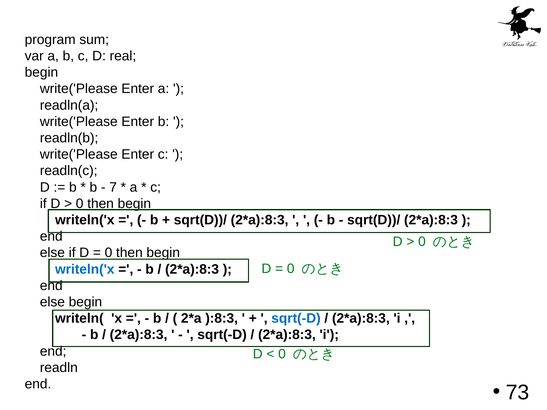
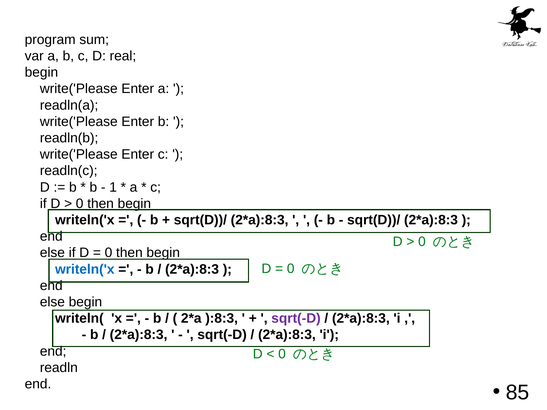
7: 7 -> 1
sqrt(-D at (296, 319) colour: blue -> purple
73: 73 -> 85
